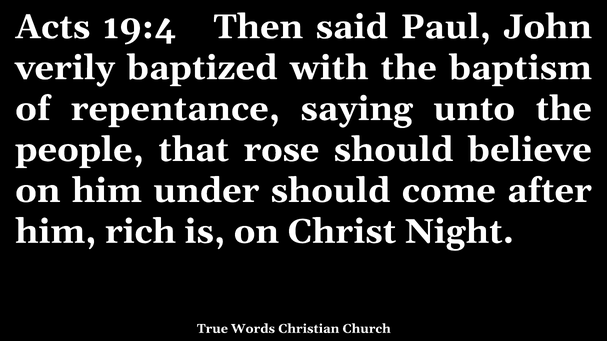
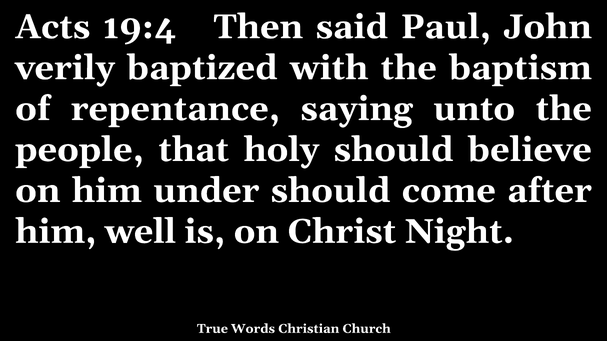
rose: rose -> holy
rich: rich -> well
